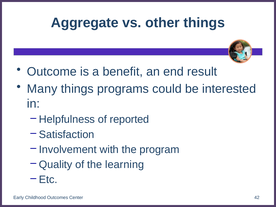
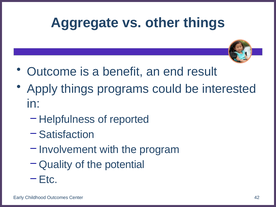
Many: Many -> Apply
learning: learning -> potential
